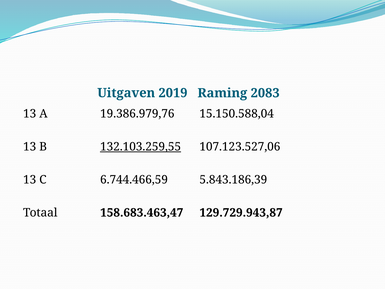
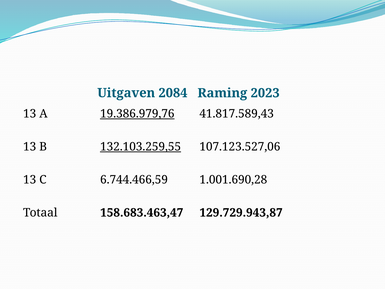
2019: 2019 -> 2084
2083: 2083 -> 2023
19.386.979,76 underline: none -> present
15.150.588,04: 15.150.588,04 -> 41.817.589,43
5.843.186,39: 5.843.186,39 -> 1.001.690,28
